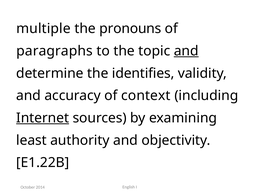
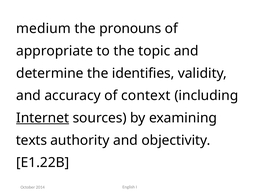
multiple: multiple -> medium
paragraphs: paragraphs -> appropriate
and at (186, 51) underline: present -> none
least: least -> texts
